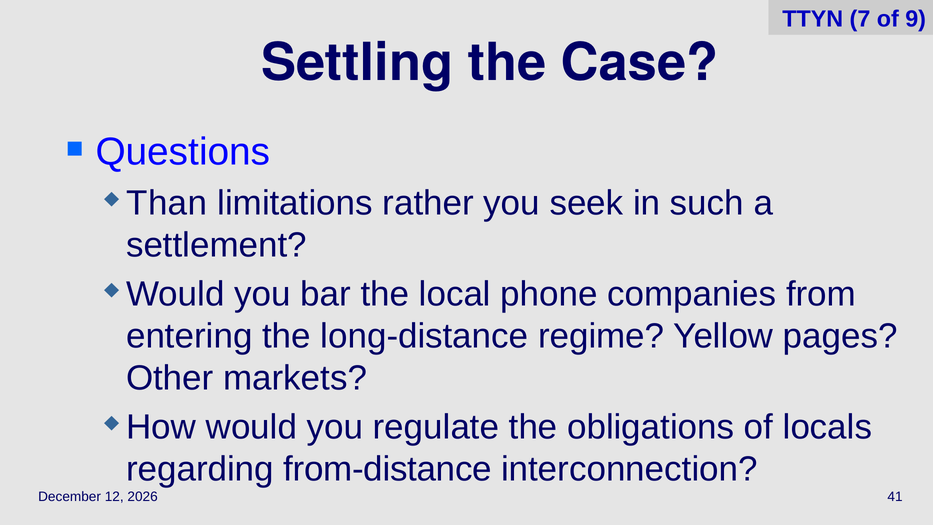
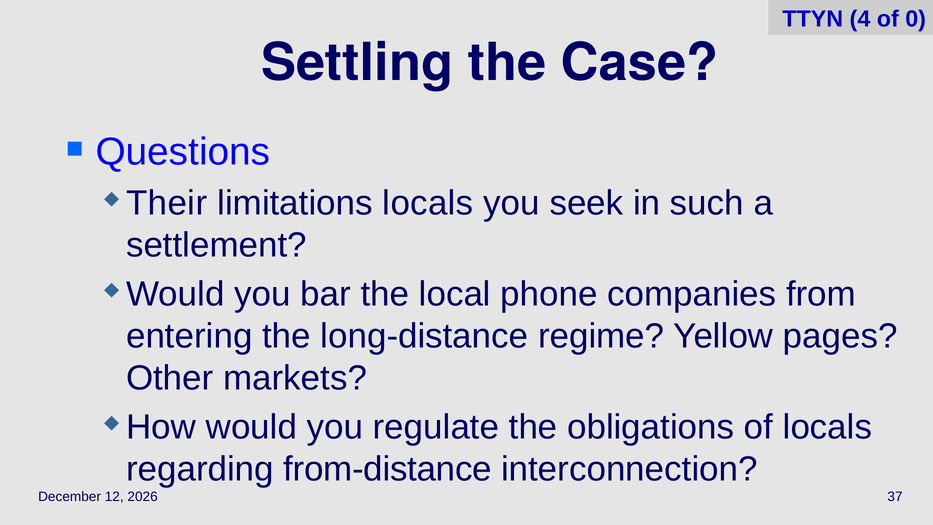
7: 7 -> 4
9: 9 -> 0
Than: Than -> Their
limitations rather: rather -> locals
41: 41 -> 37
